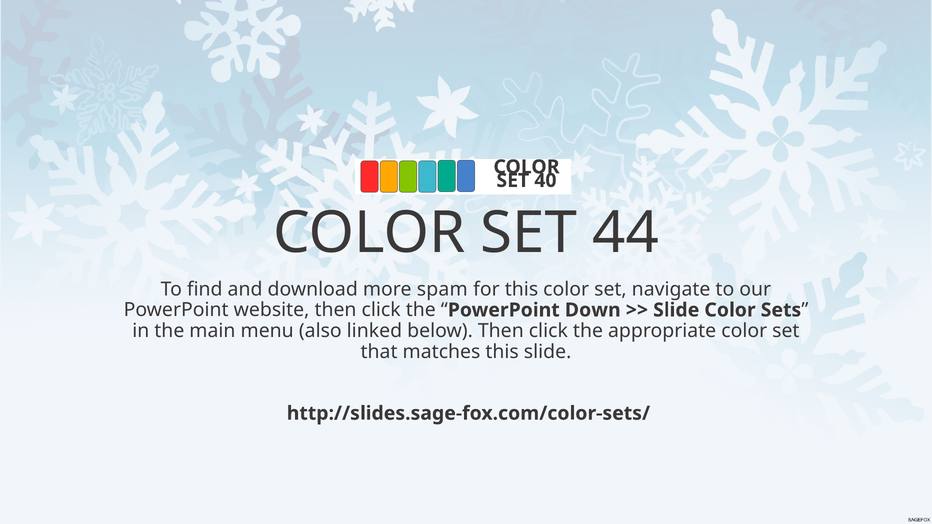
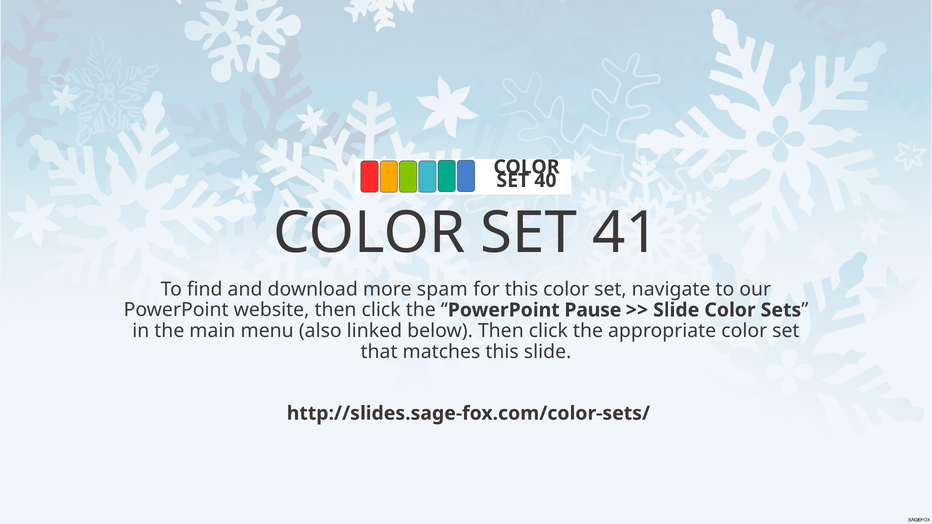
44: 44 -> 41
Down: Down -> Pause
